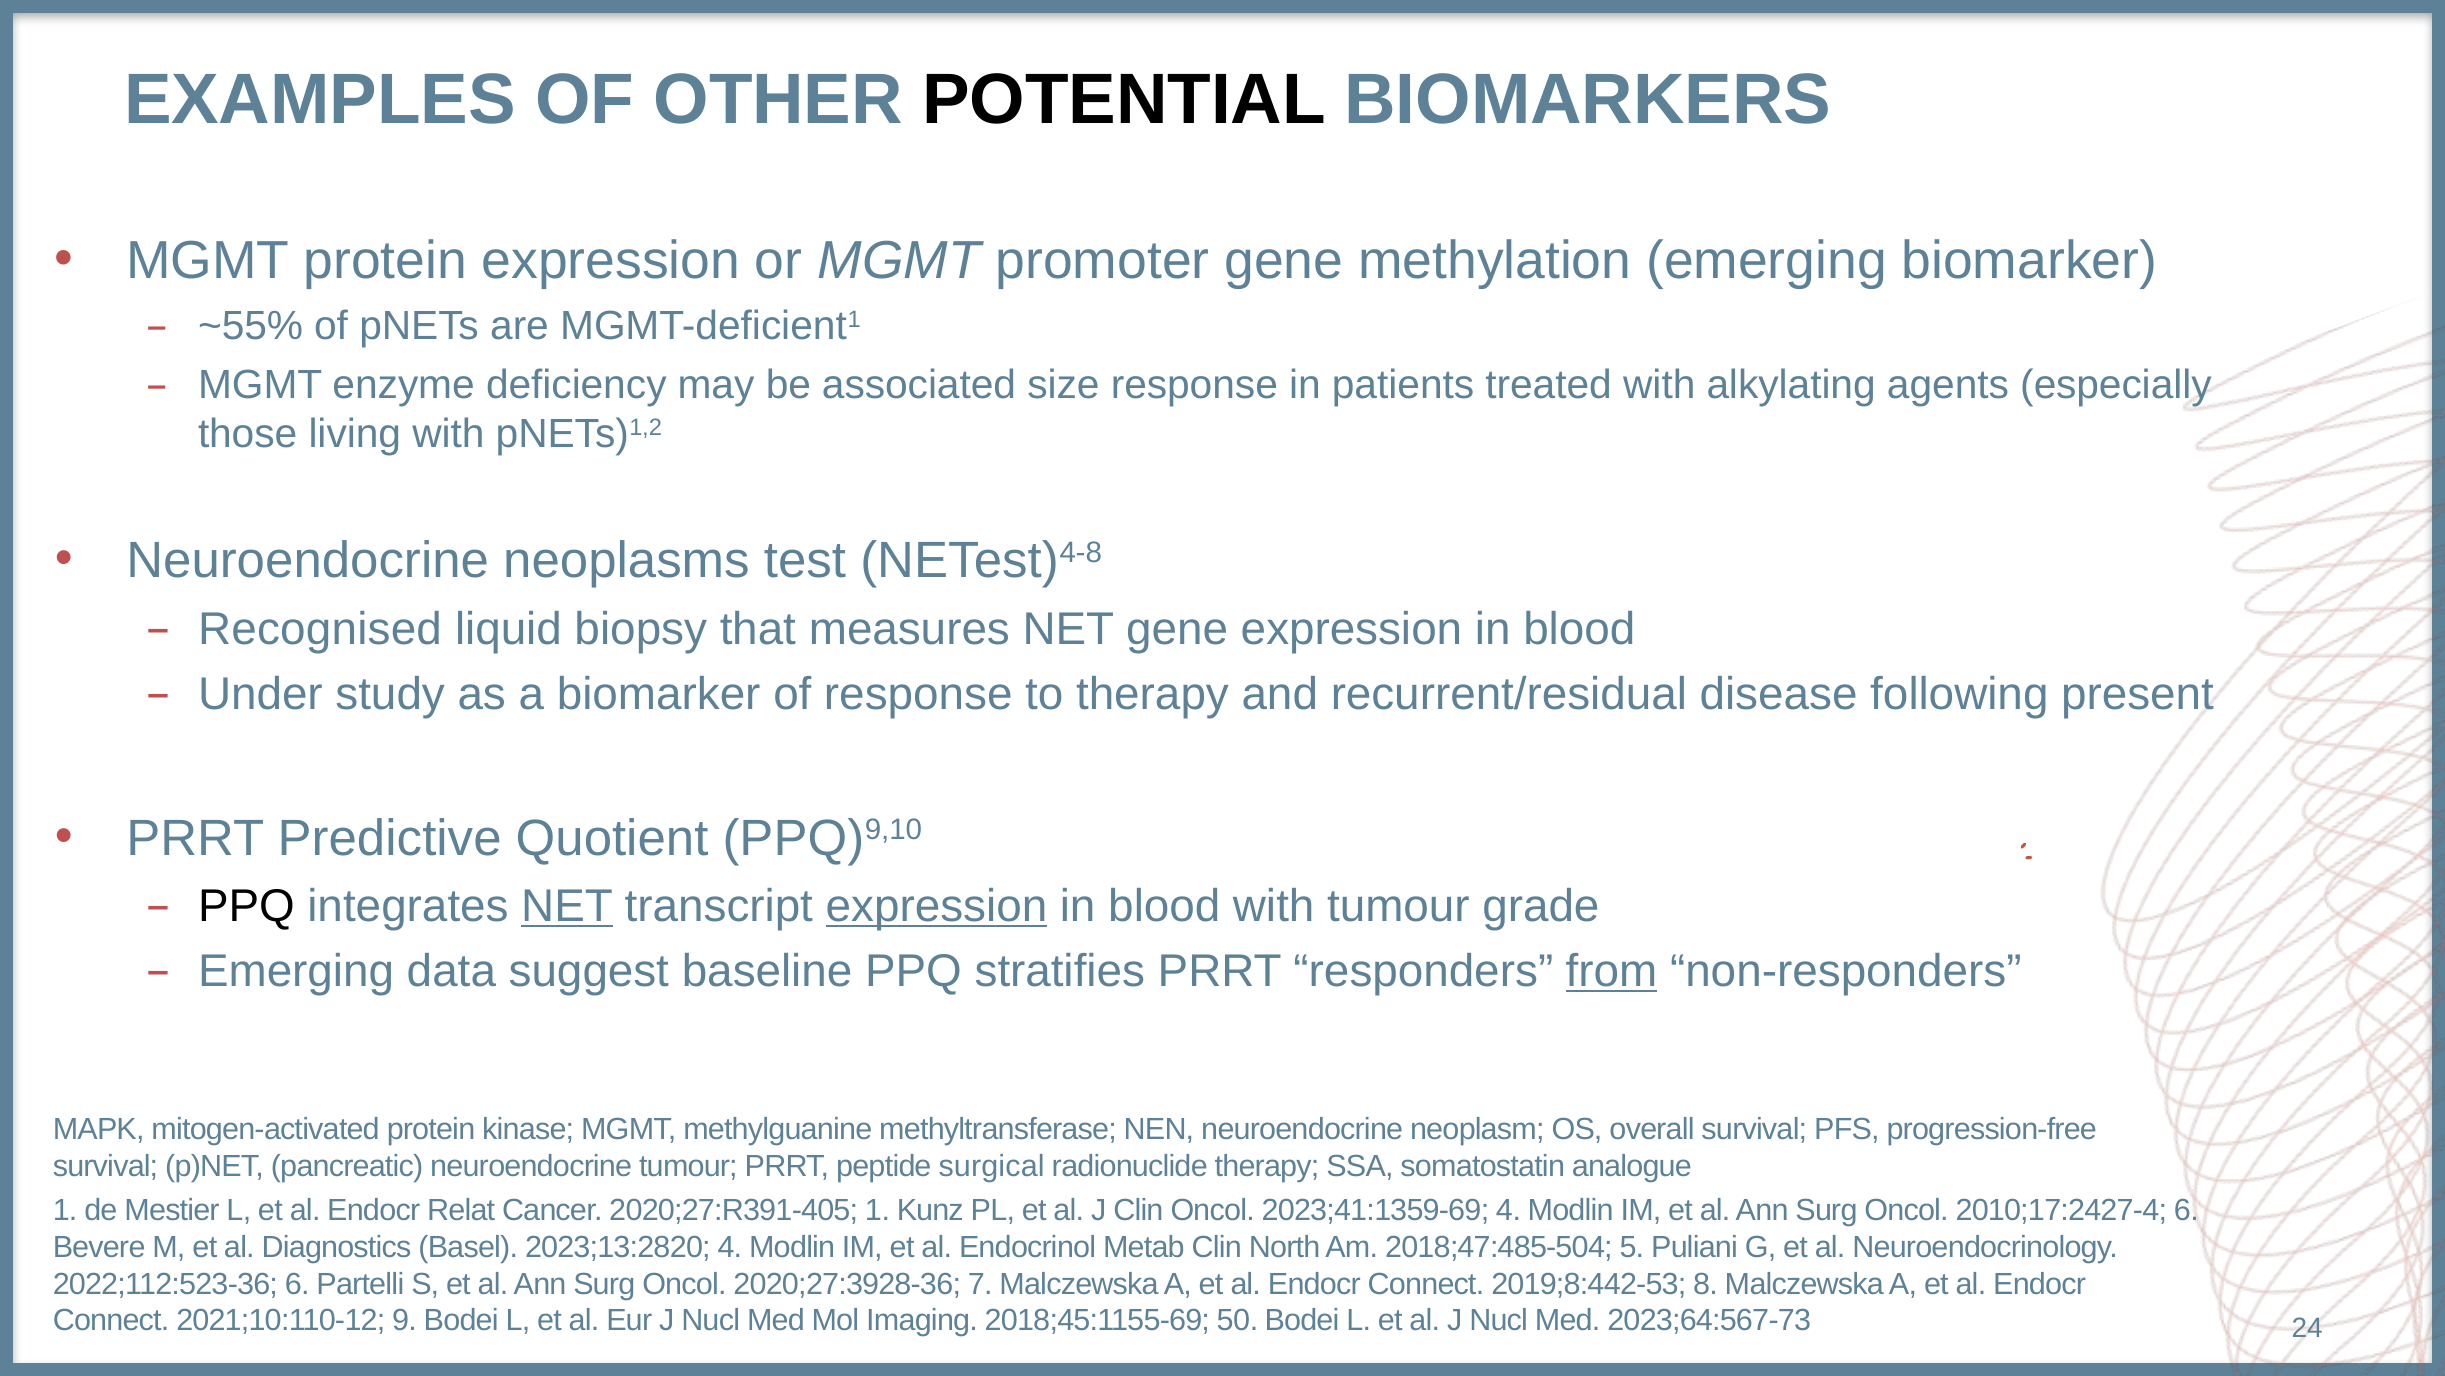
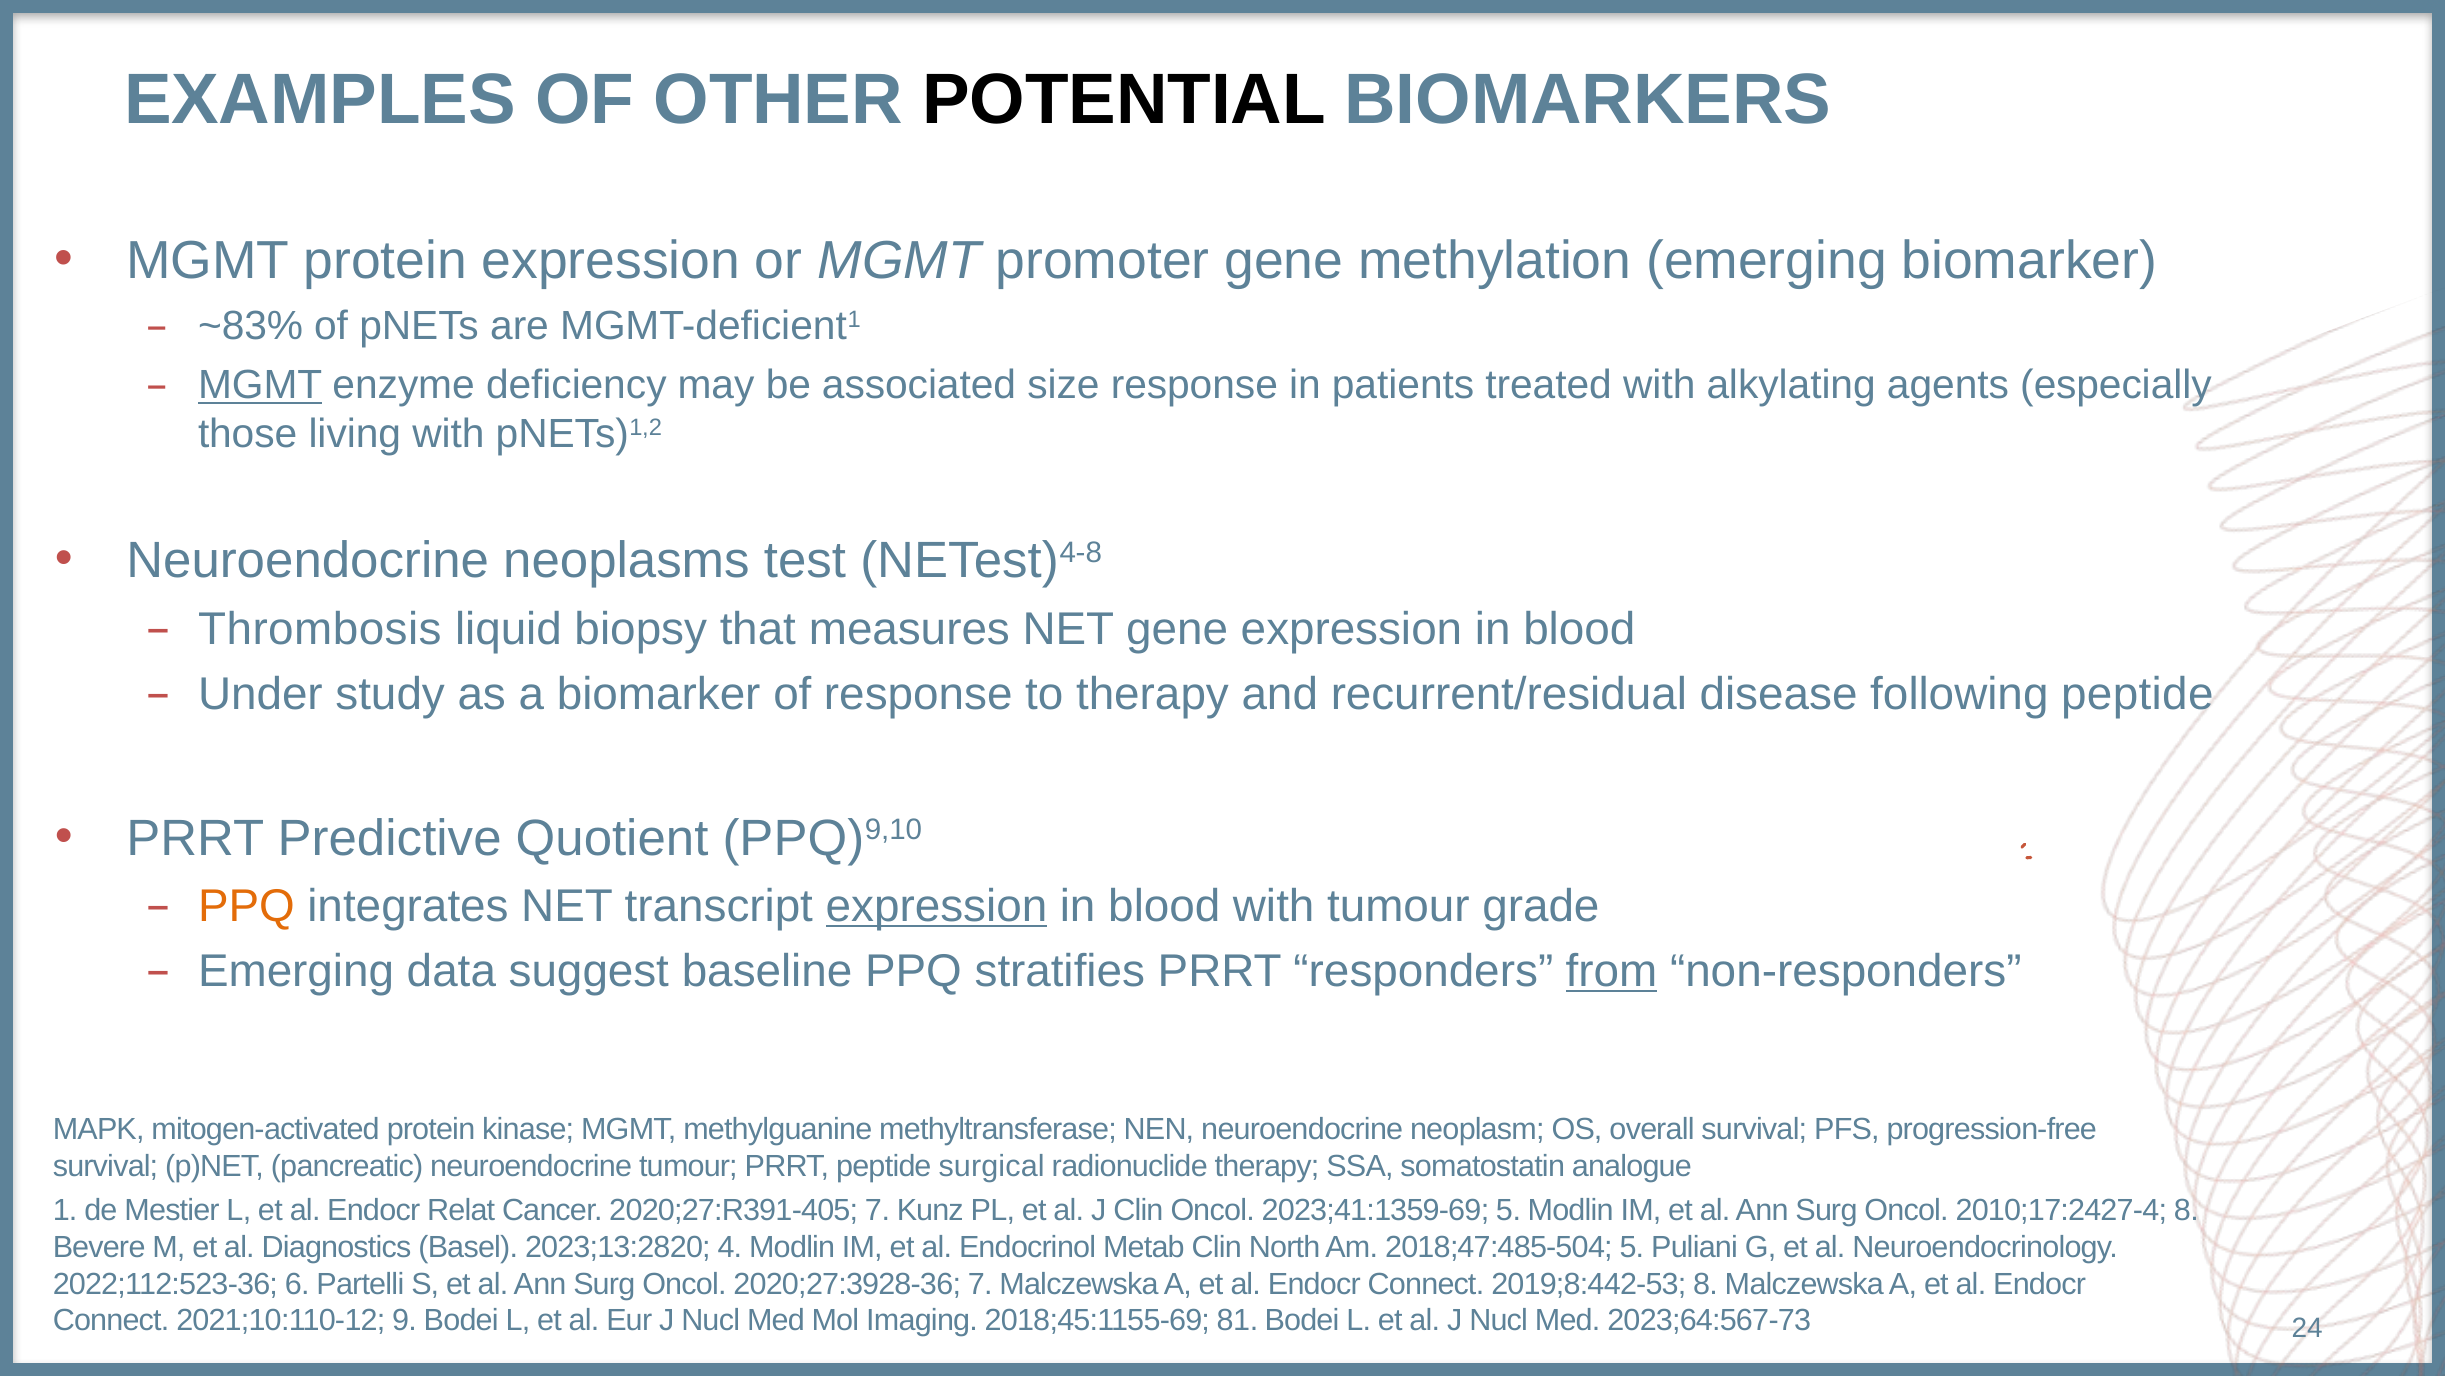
~55%: ~55% -> ~83%
MGMT at (260, 385) underline: none -> present
Recognised: Recognised -> Thrombosis
following present: present -> peptide
PPQ at (246, 906) colour: black -> orange
NET at (567, 906) underline: present -> none
2020;27:R391-405 1: 1 -> 7
2023;41:1359-69 4: 4 -> 5
2010;17:2427-4 6: 6 -> 8
50: 50 -> 81
